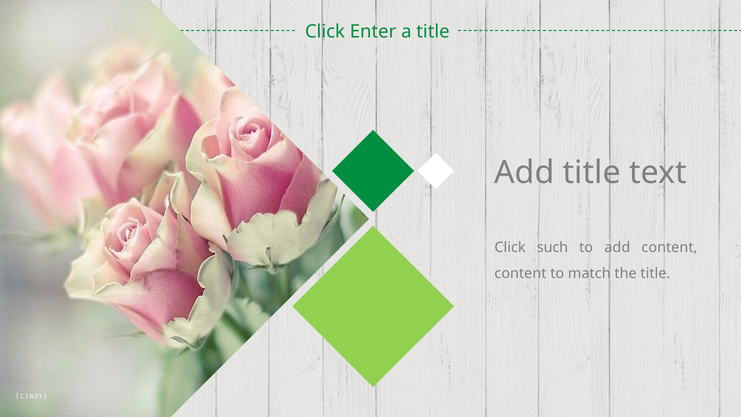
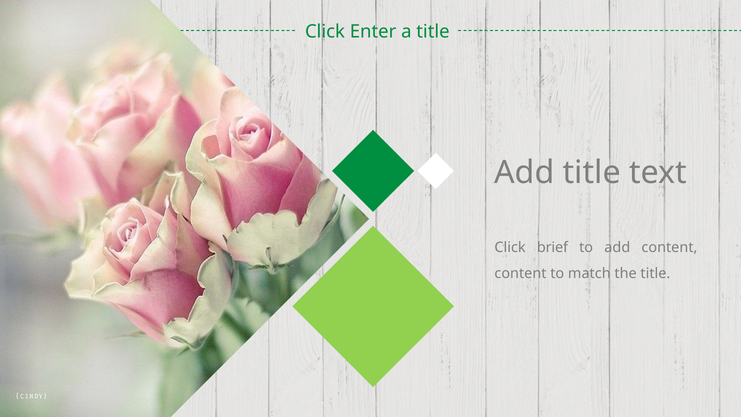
such: such -> brief
